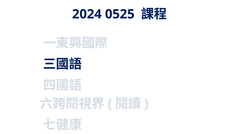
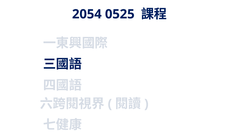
2024: 2024 -> 2054
